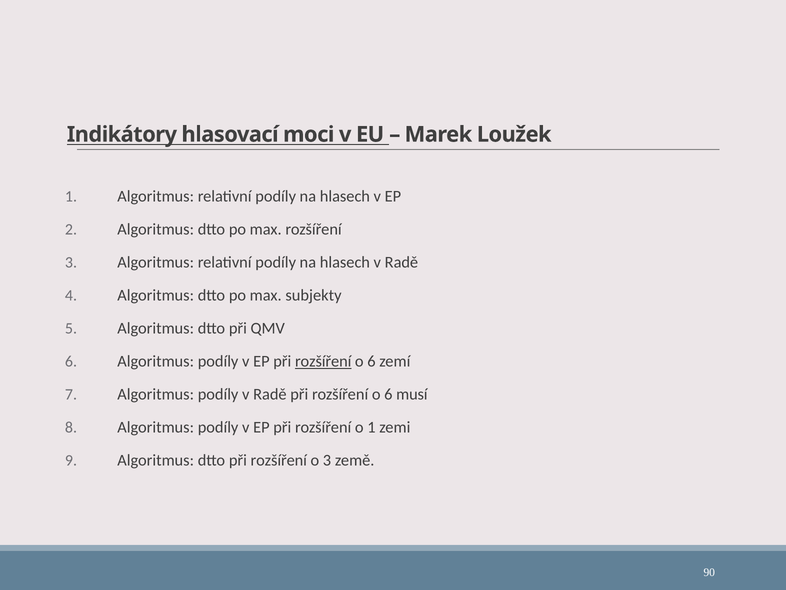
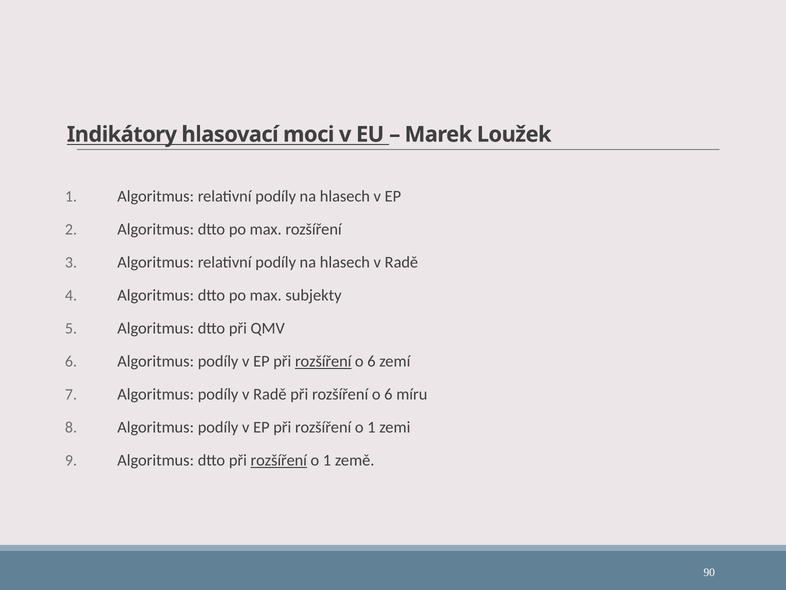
musí: musí -> míru
rozšíření at (279, 460) underline: none -> present
3 at (327, 460): 3 -> 1
